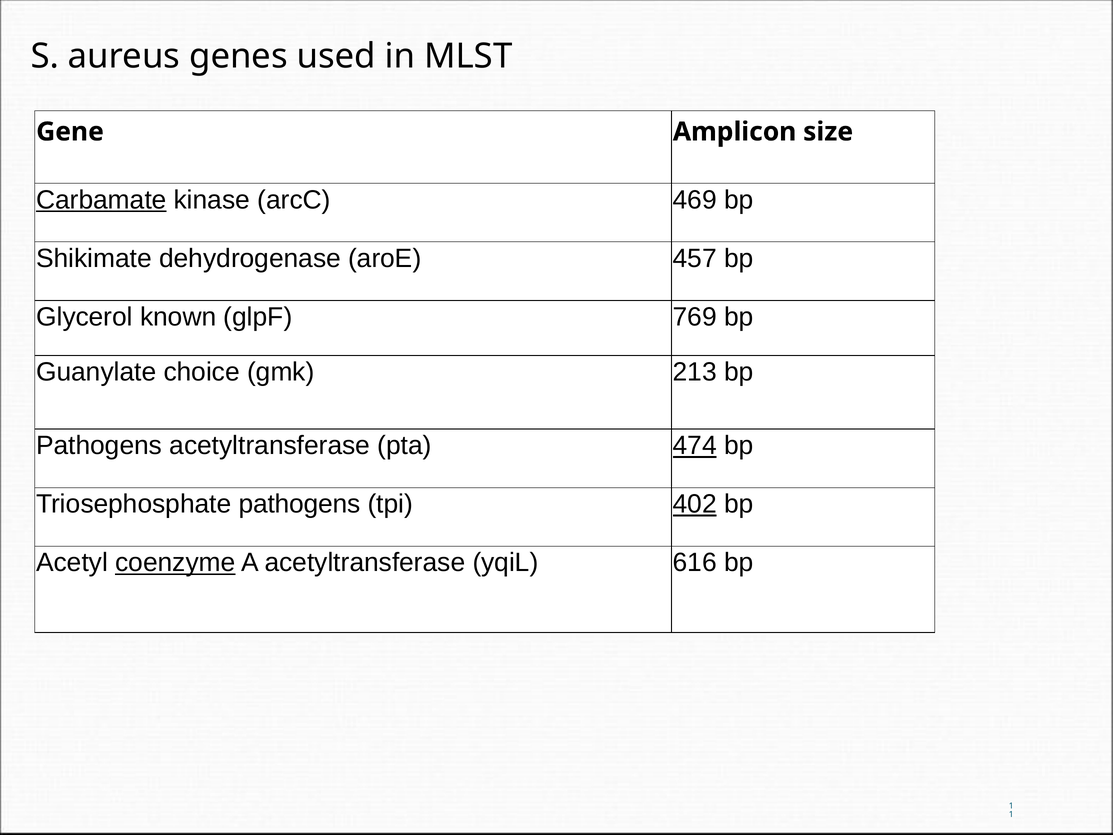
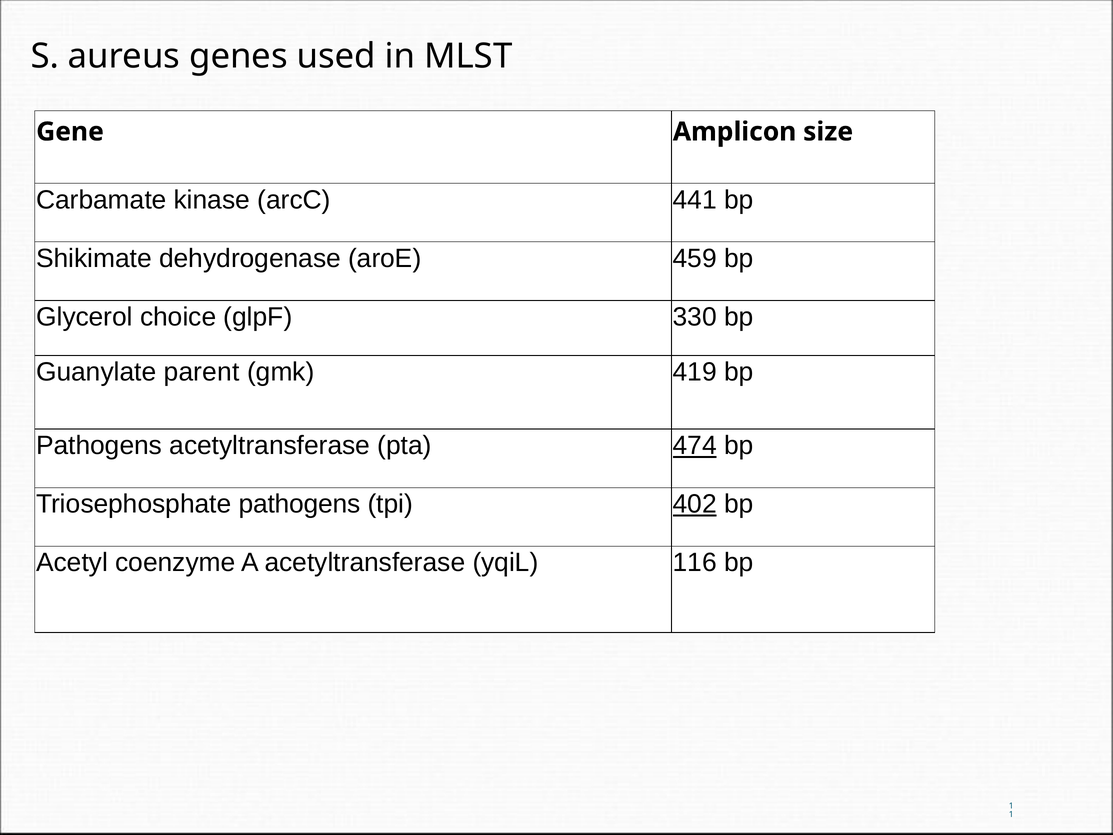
Carbamate underline: present -> none
469: 469 -> 441
457: 457 -> 459
known: known -> choice
769: 769 -> 330
choice: choice -> parent
213: 213 -> 419
coenzyme underline: present -> none
616: 616 -> 116
